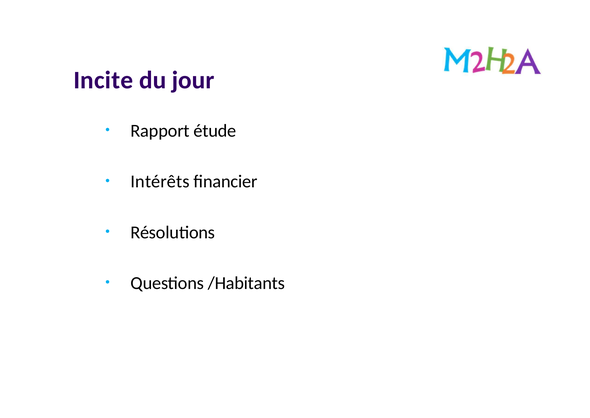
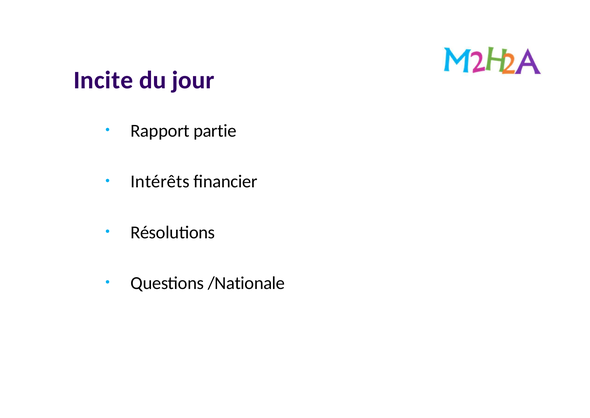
étude: étude -> partie
/Habitants: /Habitants -> /Nationale
